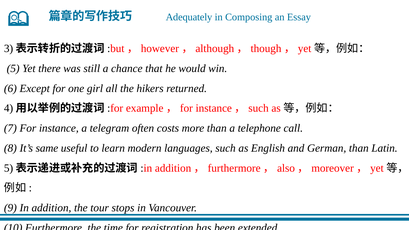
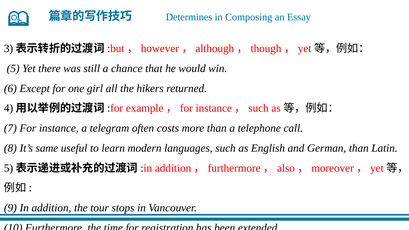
Adequately: Adequately -> Determines
